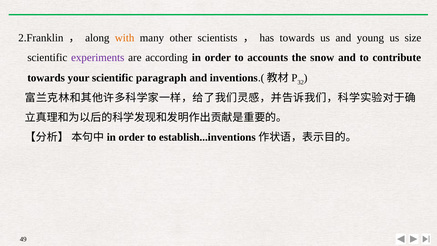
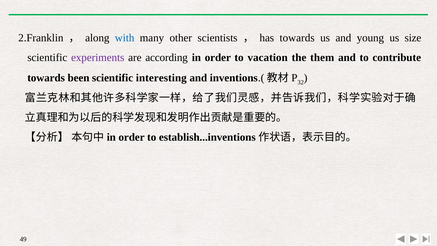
with colour: orange -> blue
accounts: accounts -> vacation
snow: snow -> them
your: your -> been
paragraph: paragraph -> interesting
